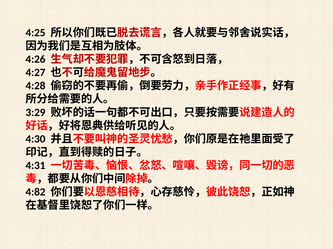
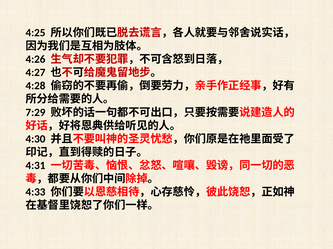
3:29: 3:29 -> 7:29
4:82: 4:82 -> 4:33
